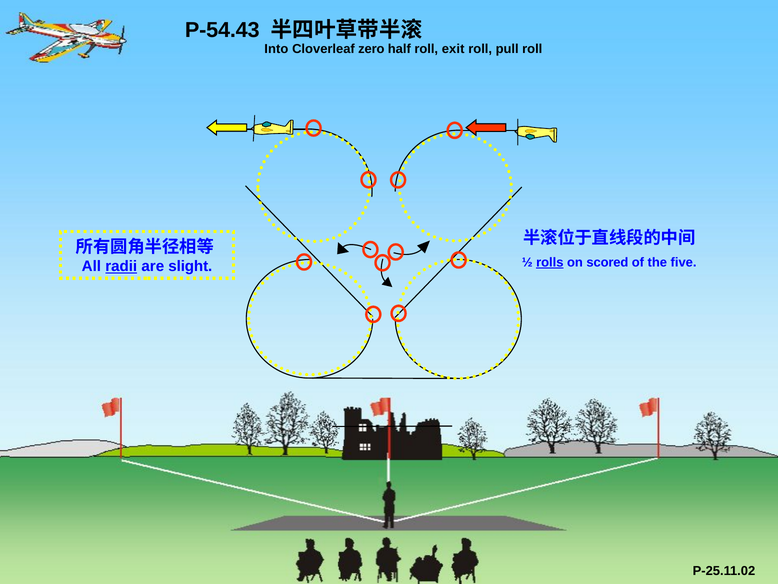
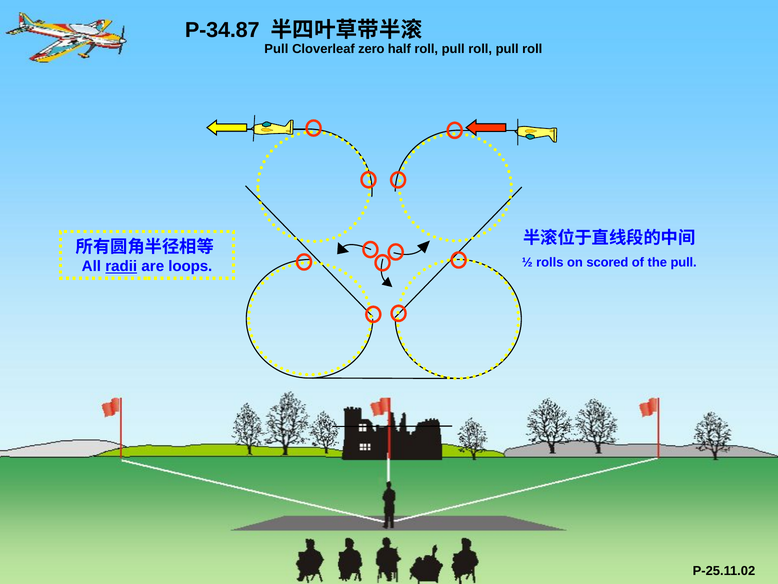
P-54.43: P-54.43 -> P-34.87
Into at (276, 49): Into -> Pull
half roll exit: exit -> pull
rolls underline: present -> none
the five: five -> pull
slight: slight -> loops
